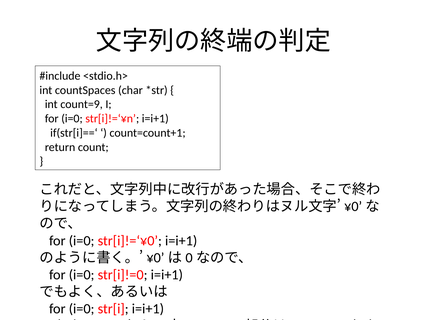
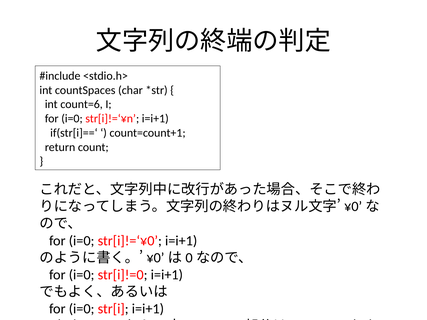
count=9: count=9 -> count=6
